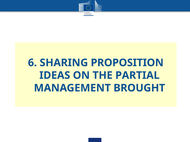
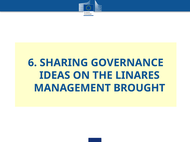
PROPOSITION: PROPOSITION -> GOVERNANCE
PARTIAL: PARTIAL -> LINARES
